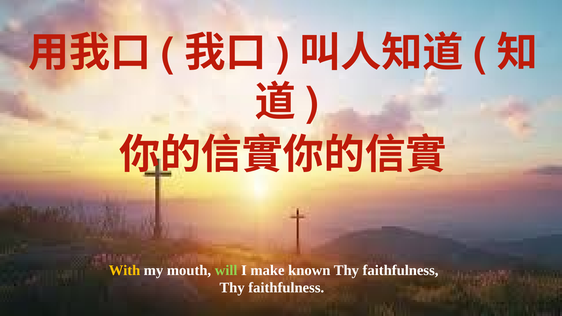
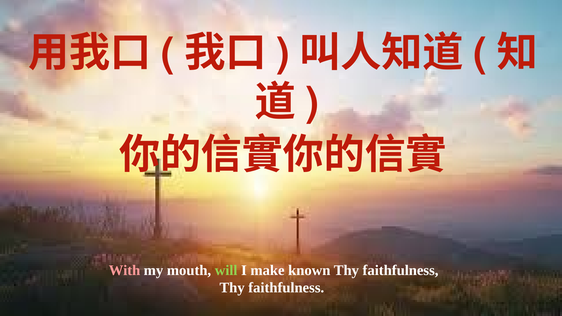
With colour: yellow -> pink
